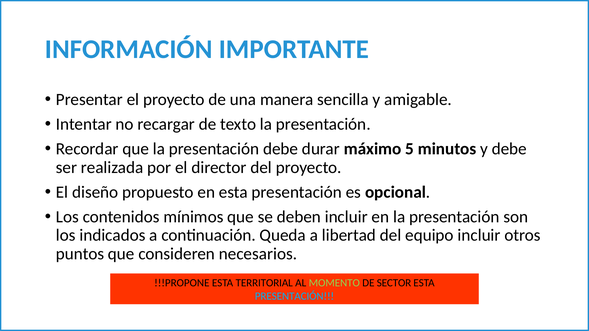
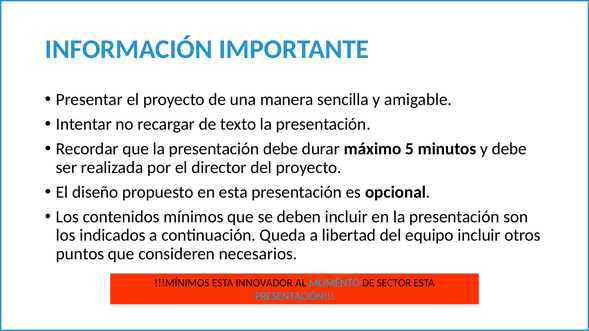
!!!PROPONE: !!!PROPONE -> !!!MÍNIMOS
TERRITORIAL: TERRITORIAL -> INNOVADOR
MOMENTO colour: light green -> light blue
